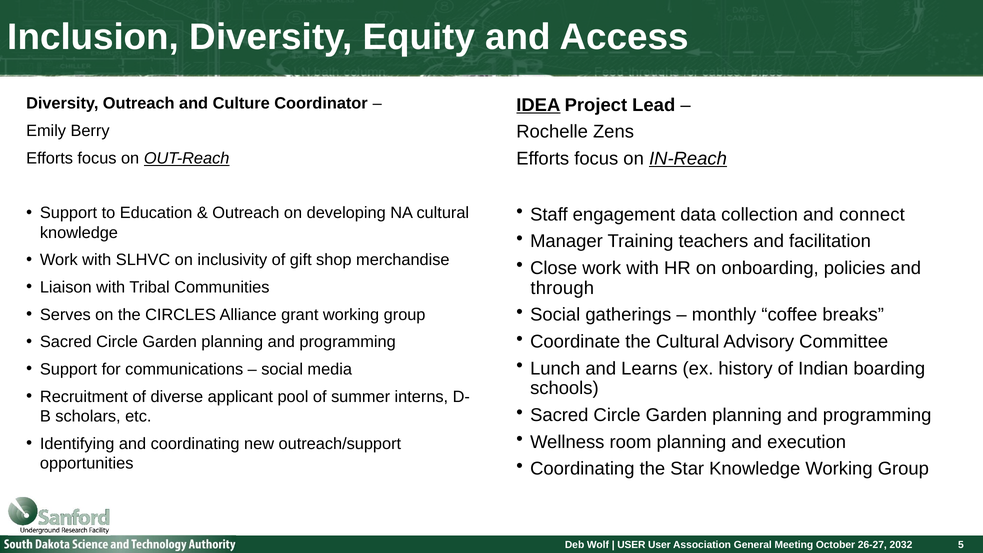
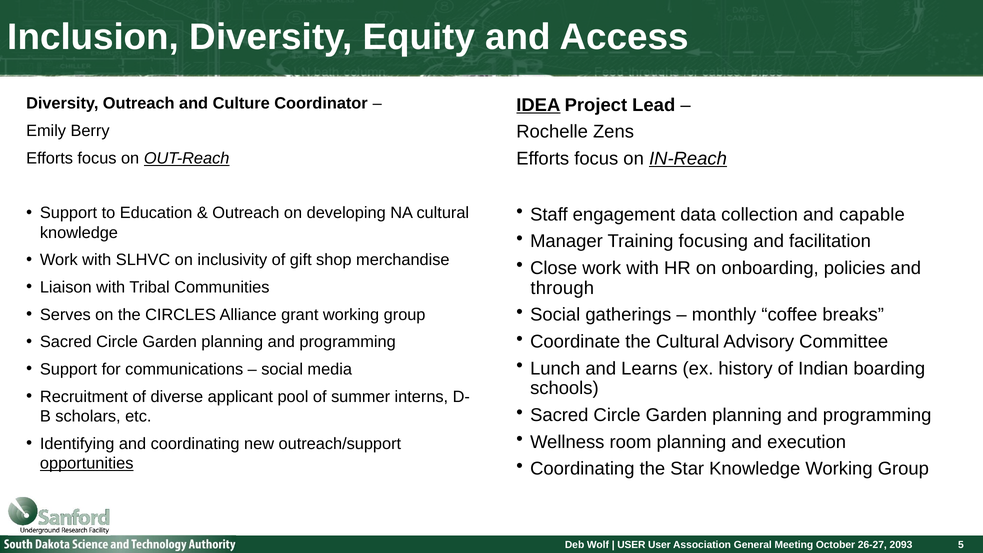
connect: connect -> capable
teachers: teachers -> focusing
opportunities underline: none -> present
2032: 2032 -> 2093
